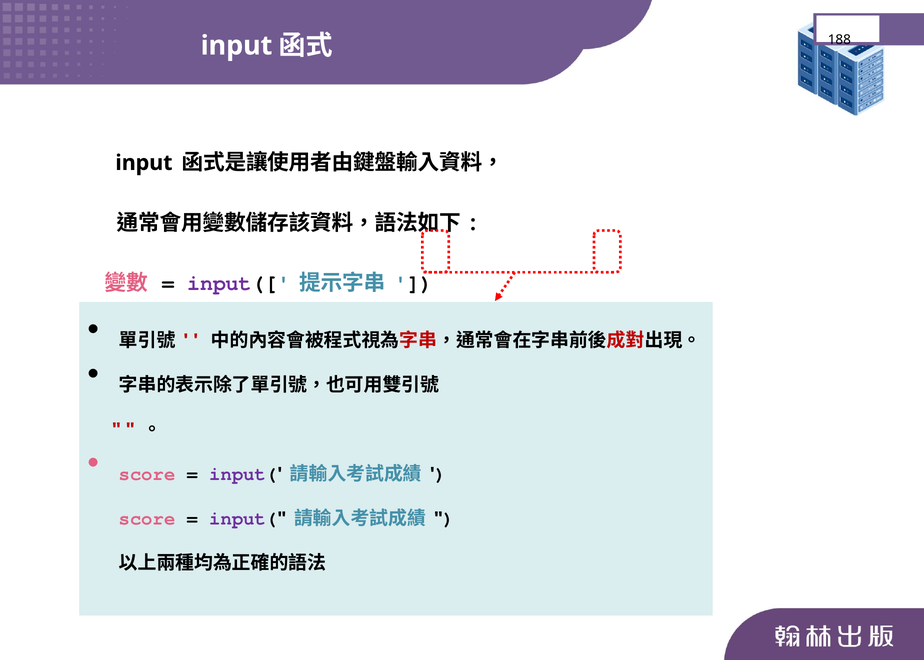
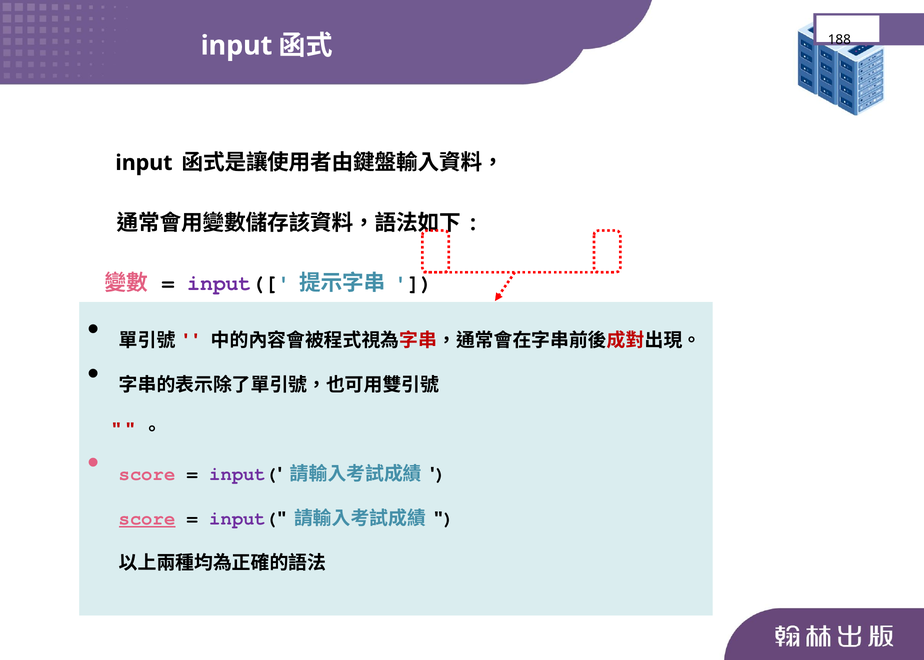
score at (147, 519) underline: none -> present
